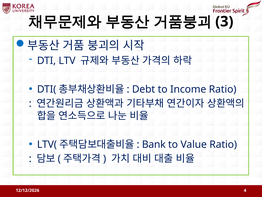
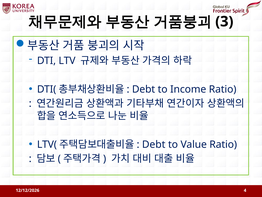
Bank at (154, 144): Bank -> Debt
